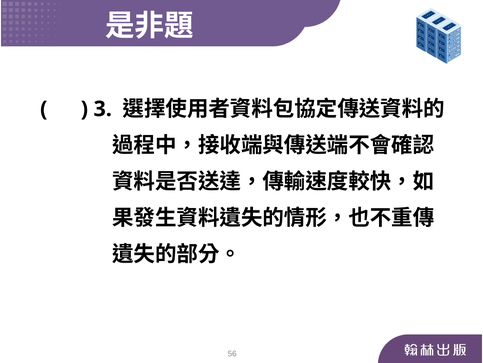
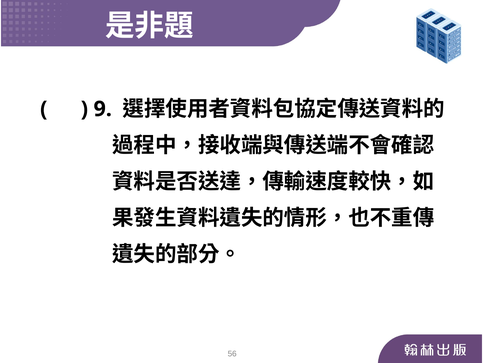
3: 3 -> 9
